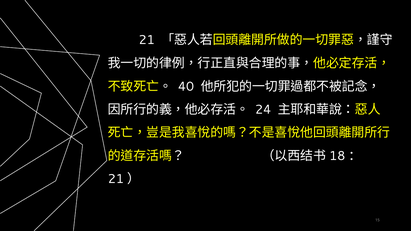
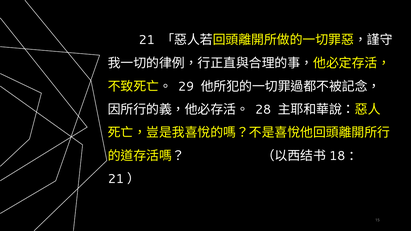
40: 40 -> 29
24: 24 -> 28
